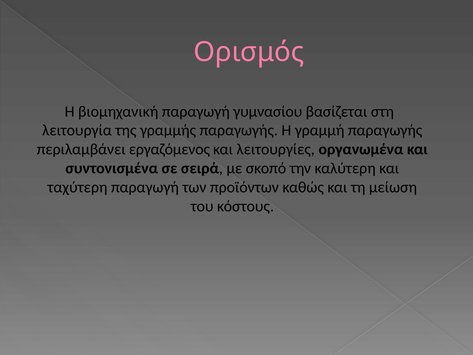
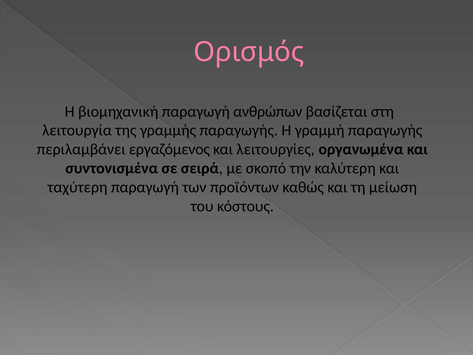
γυμνασίου: γυμνασίου -> ανθρώπων
